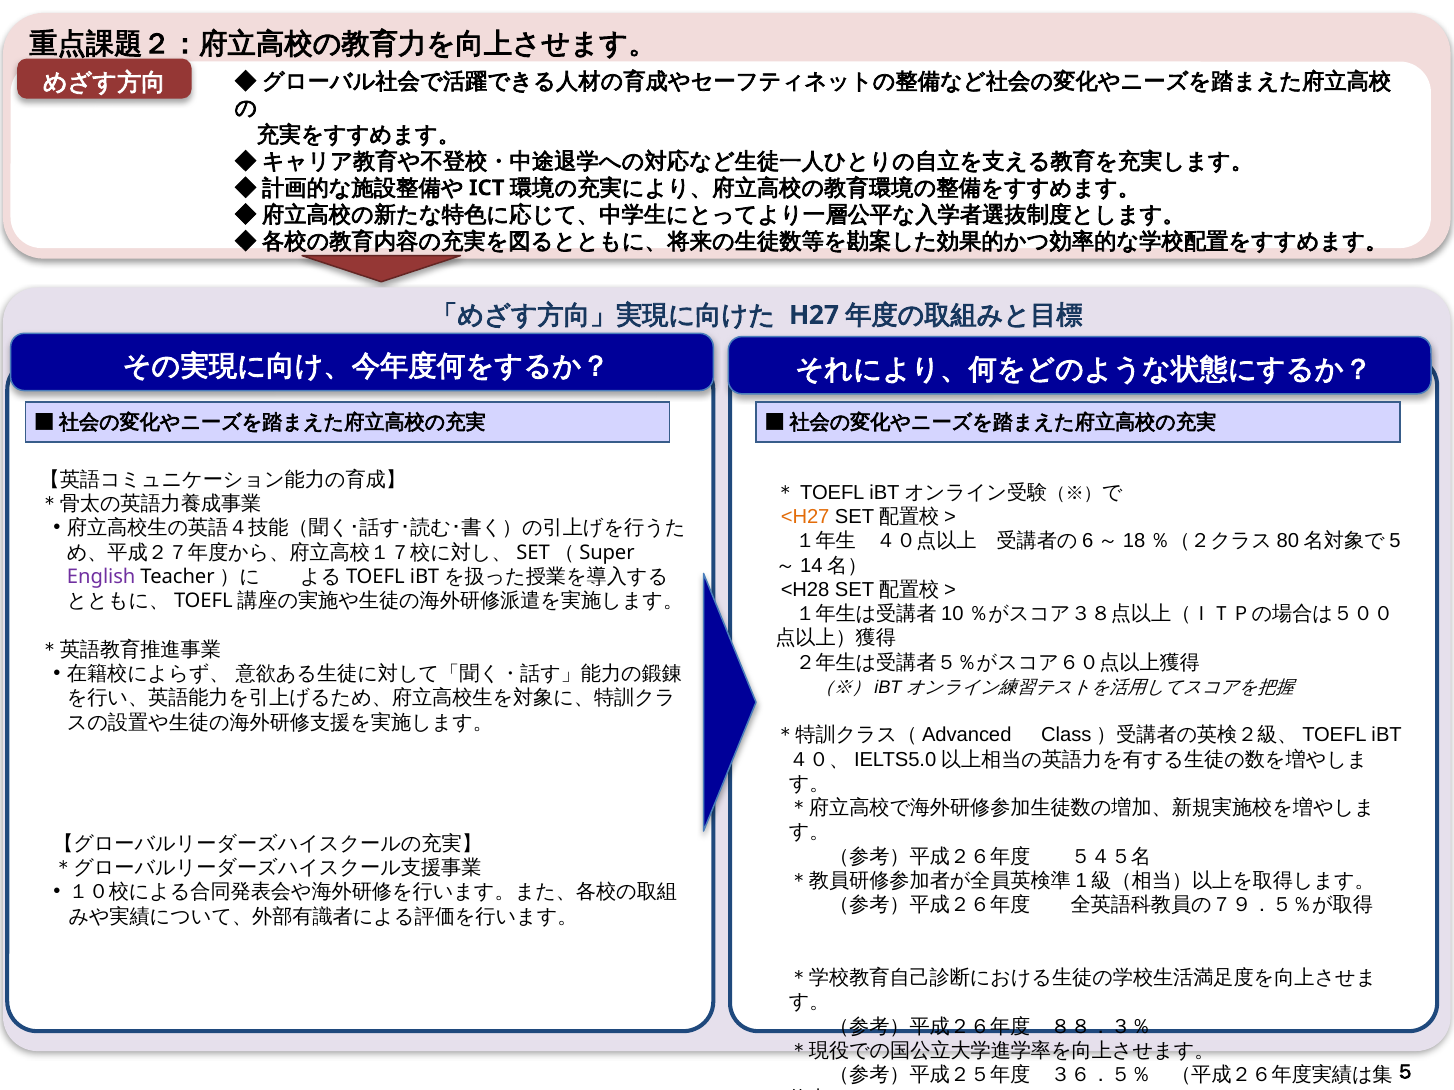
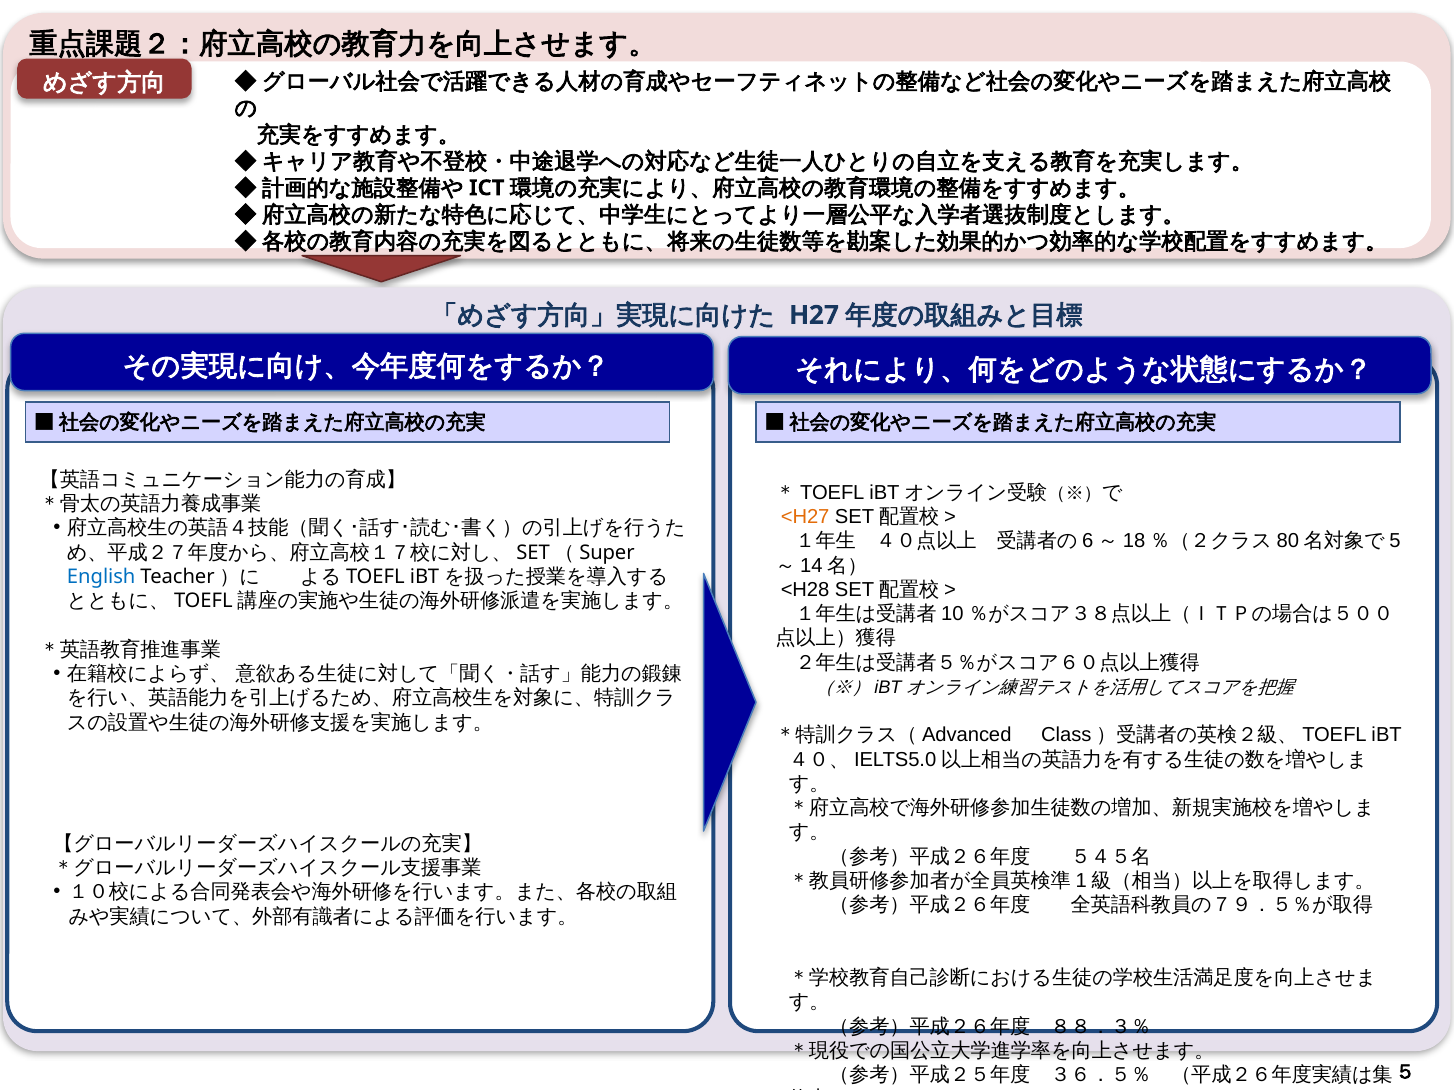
English colour: purple -> blue
